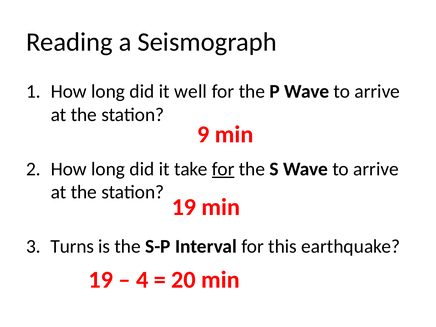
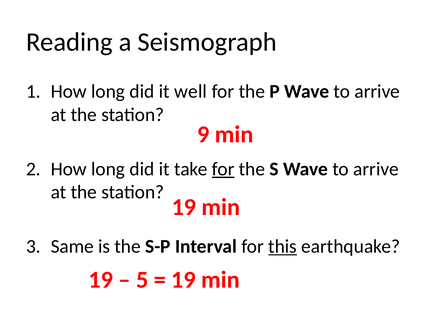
Turns: Turns -> Same
this underline: none -> present
4: 4 -> 5
20 at (184, 280): 20 -> 19
